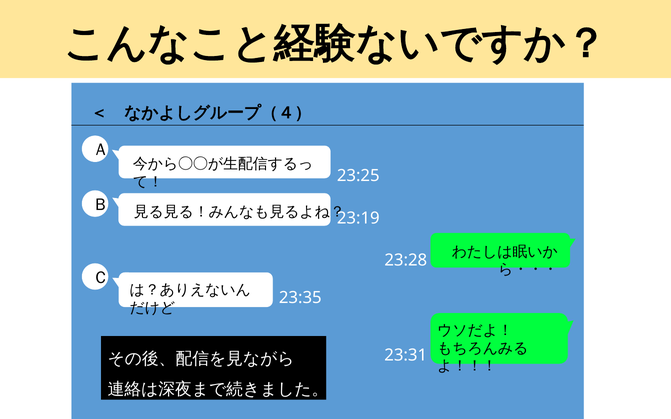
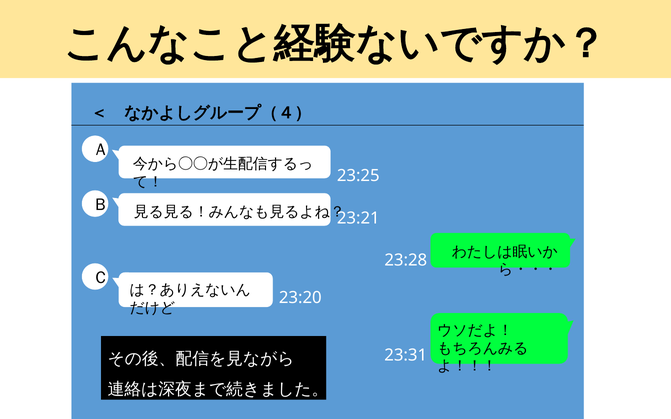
23:19: 23:19 -> 23:21
23:35: 23:35 -> 23:20
